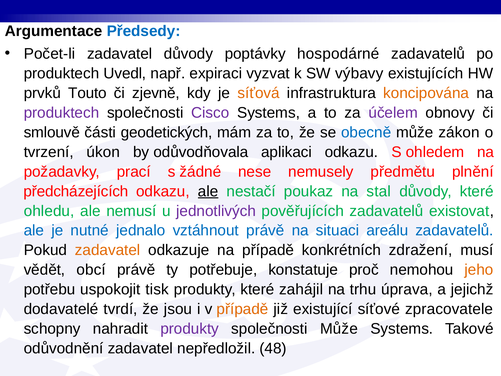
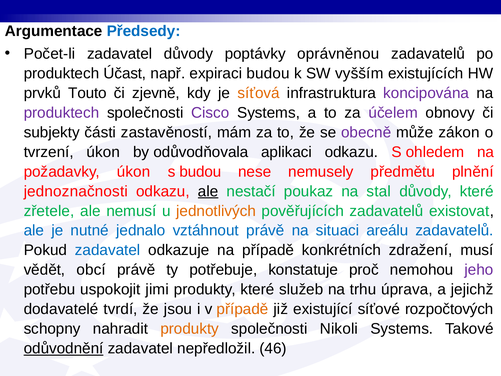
hospodárné: hospodárné -> oprávněnou
Uvedl: Uvedl -> Účast
expiraci vyzvat: vyzvat -> budou
výbavy: výbavy -> vyšším
koncipována colour: orange -> purple
smlouvě: smlouvě -> subjekty
geodetických: geodetických -> zastavěností
obecně colour: blue -> purple
požadavky prací: prací -> úkon
s žádné: žádné -> budou
předcházejících: předcházejících -> jednoznačnosti
ohledu: ohledu -> zřetele
jednotlivých colour: purple -> orange
zadavatel at (108, 250) colour: orange -> blue
jeho colour: orange -> purple
tisk: tisk -> jimi
zahájil: zahájil -> služeb
zpracovatele: zpracovatele -> rozpočtových
produkty at (190, 329) colour: purple -> orange
společnosti Může: Může -> Nikoli
odůvodnění underline: none -> present
48: 48 -> 46
